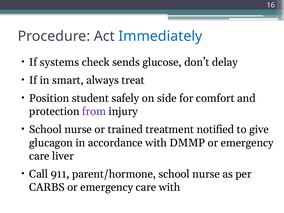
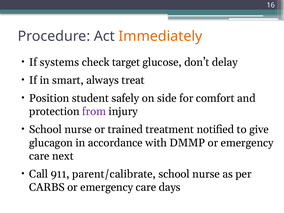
Immediately colour: blue -> orange
sends: sends -> target
liver: liver -> next
parent/hormone: parent/hormone -> parent/calibrate
care with: with -> days
